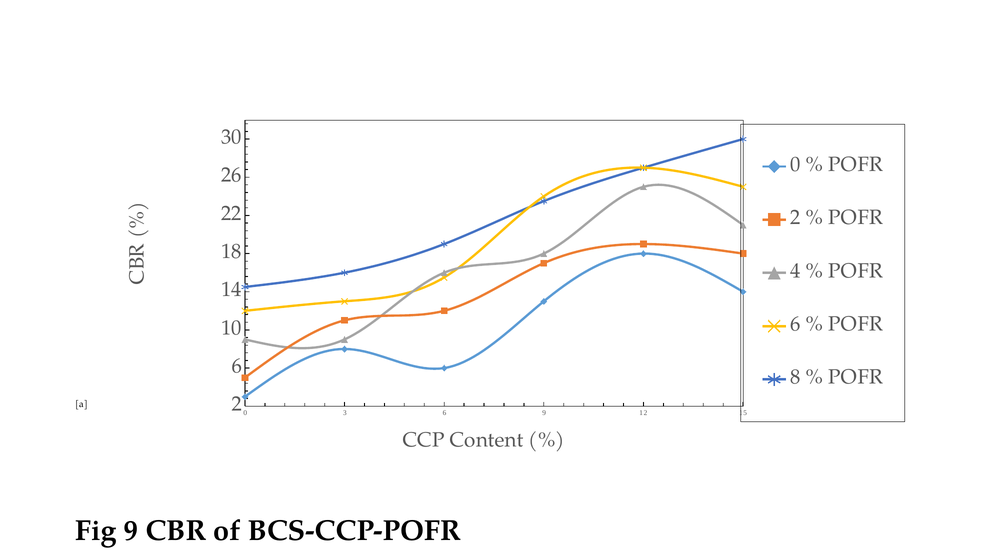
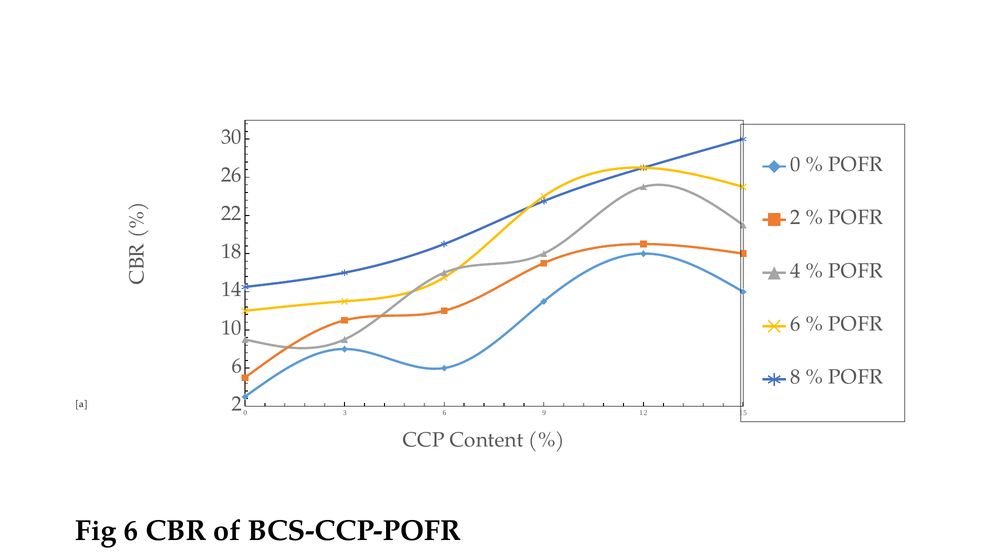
Fig 9: 9 -> 6
